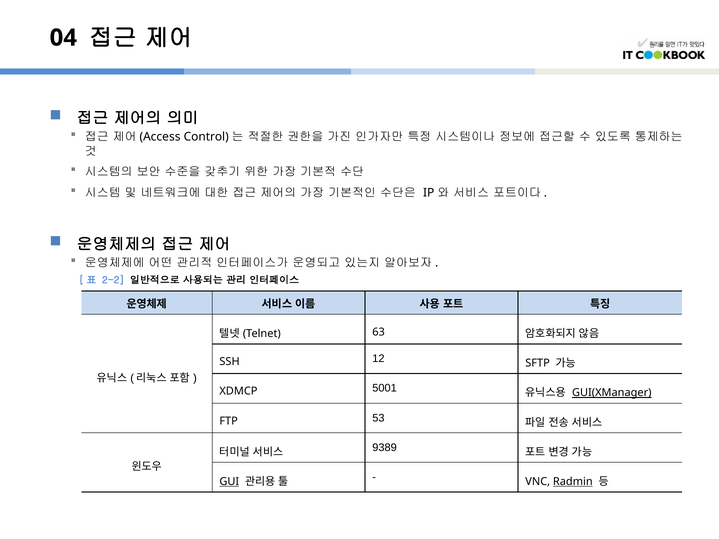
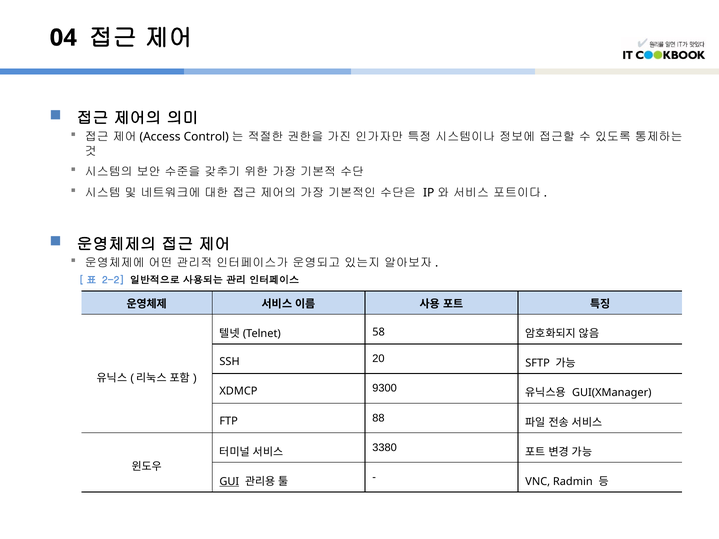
63: 63 -> 58
12: 12 -> 20
5001: 5001 -> 9300
GUI(XManager underline: present -> none
53: 53 -> 88
9389: 9389 -> 3380
Radmin underline: present -> none
